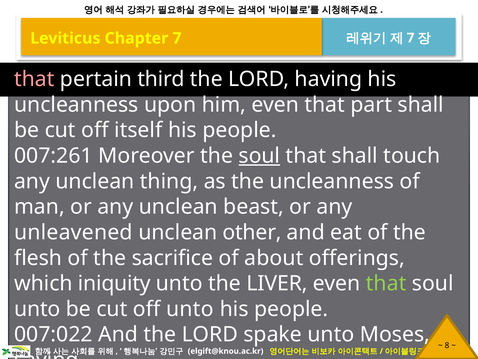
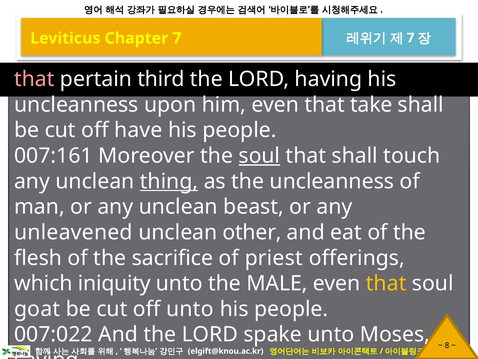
part: part -> take
itself: itself -> have
007:261: 007:261 -> 007:161
thing underline: none -> present
about: about -> priest
LIVER: LIVER -> MALE
that at (386, 283) colour: light green -> yellow
unto at (37, 309): unto -> goat
